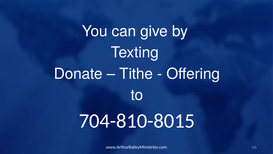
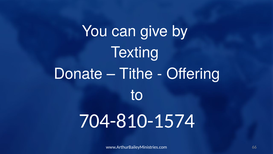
704-810-8015: 704-810-8015 -> 704-810-1574
